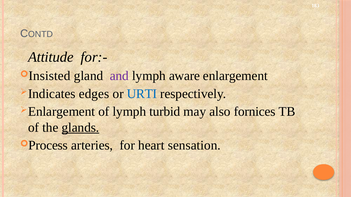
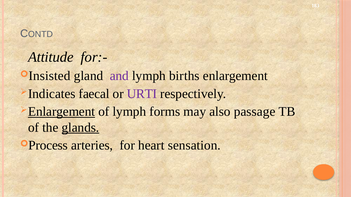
aware: aware -> births
edges: edges -> faecal
URTI colour: blue -> purple
Enlargement at (62, 112) underline: none -> present
turbid: turbid -> forms
fornices: fornices -> passage
